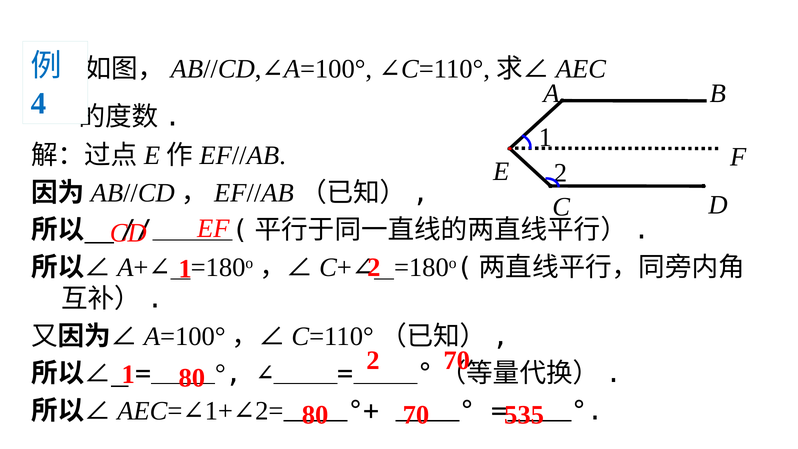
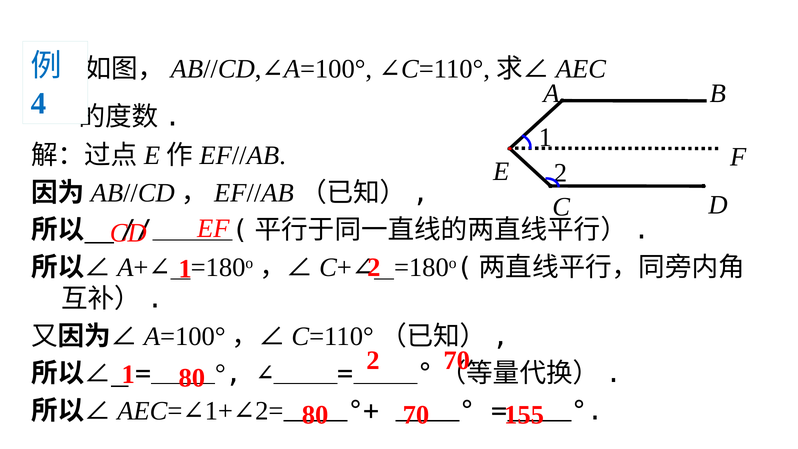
535: 535 -> 155
